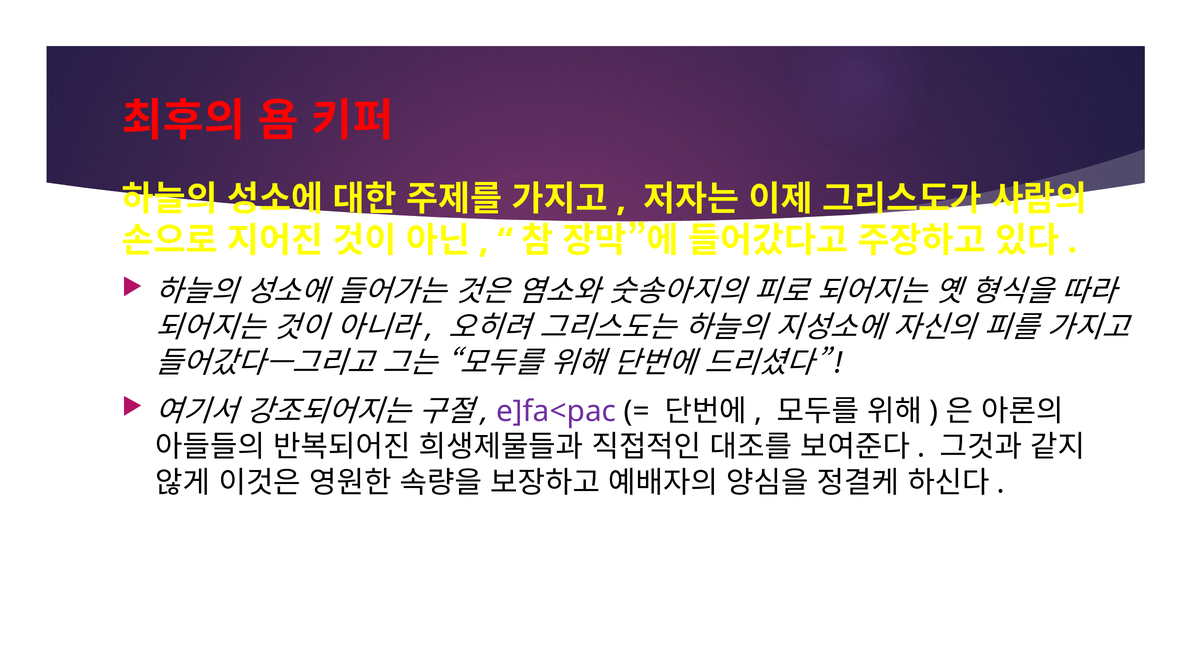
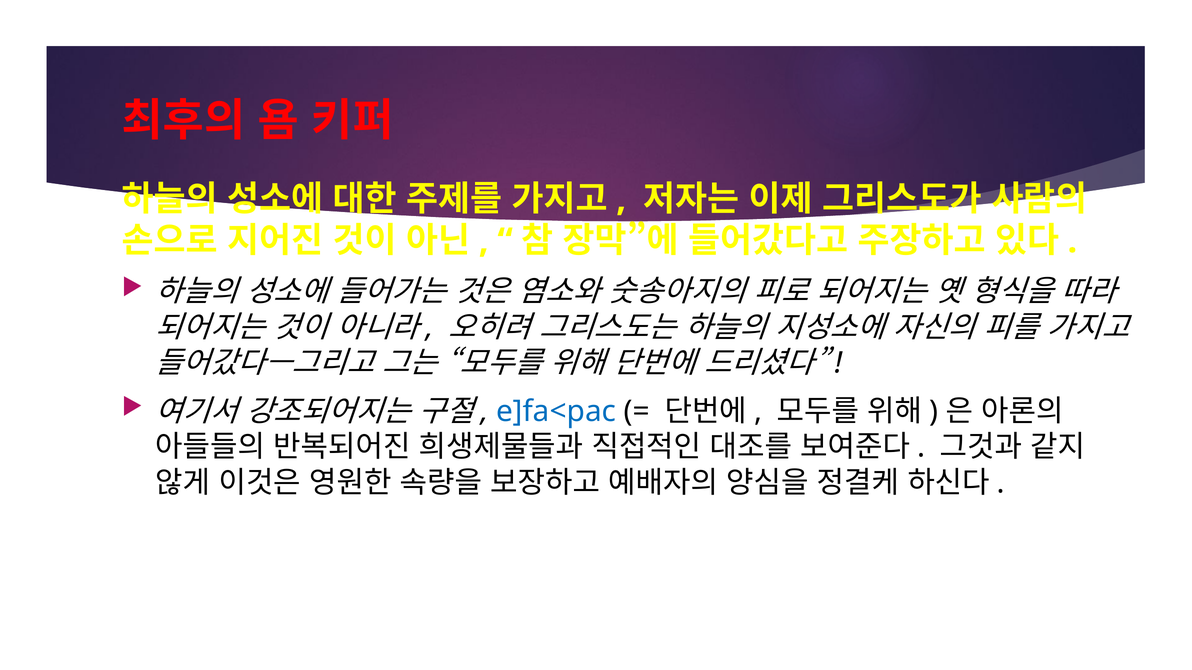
e]fa<pac colour: purple -> blue
